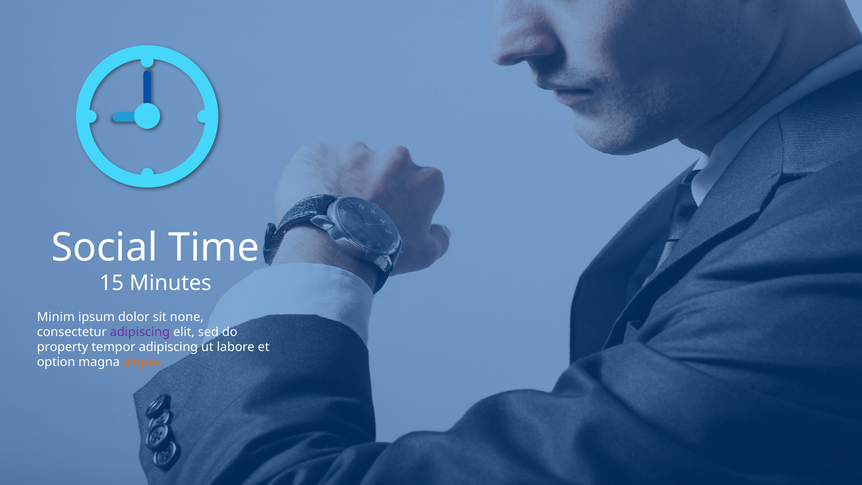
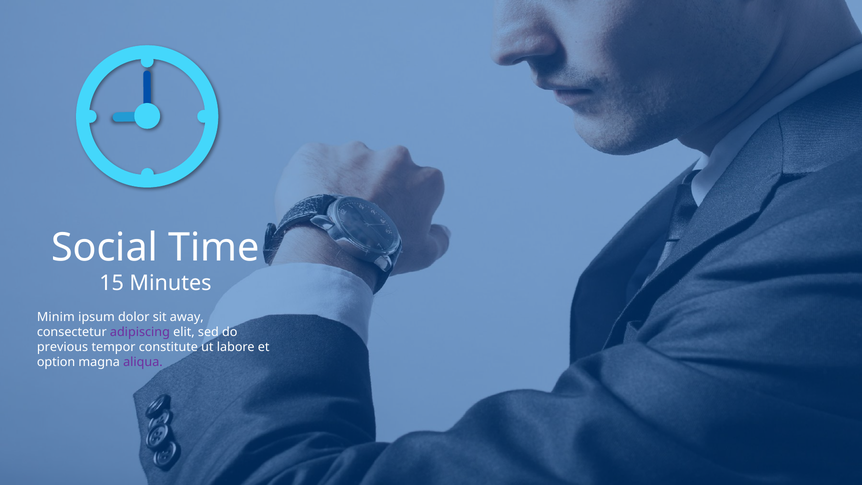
none: none -> away
property: property -> previous
tempor adipiscing: adipiscing -> constitute
aliqua colour: orange -> purple
